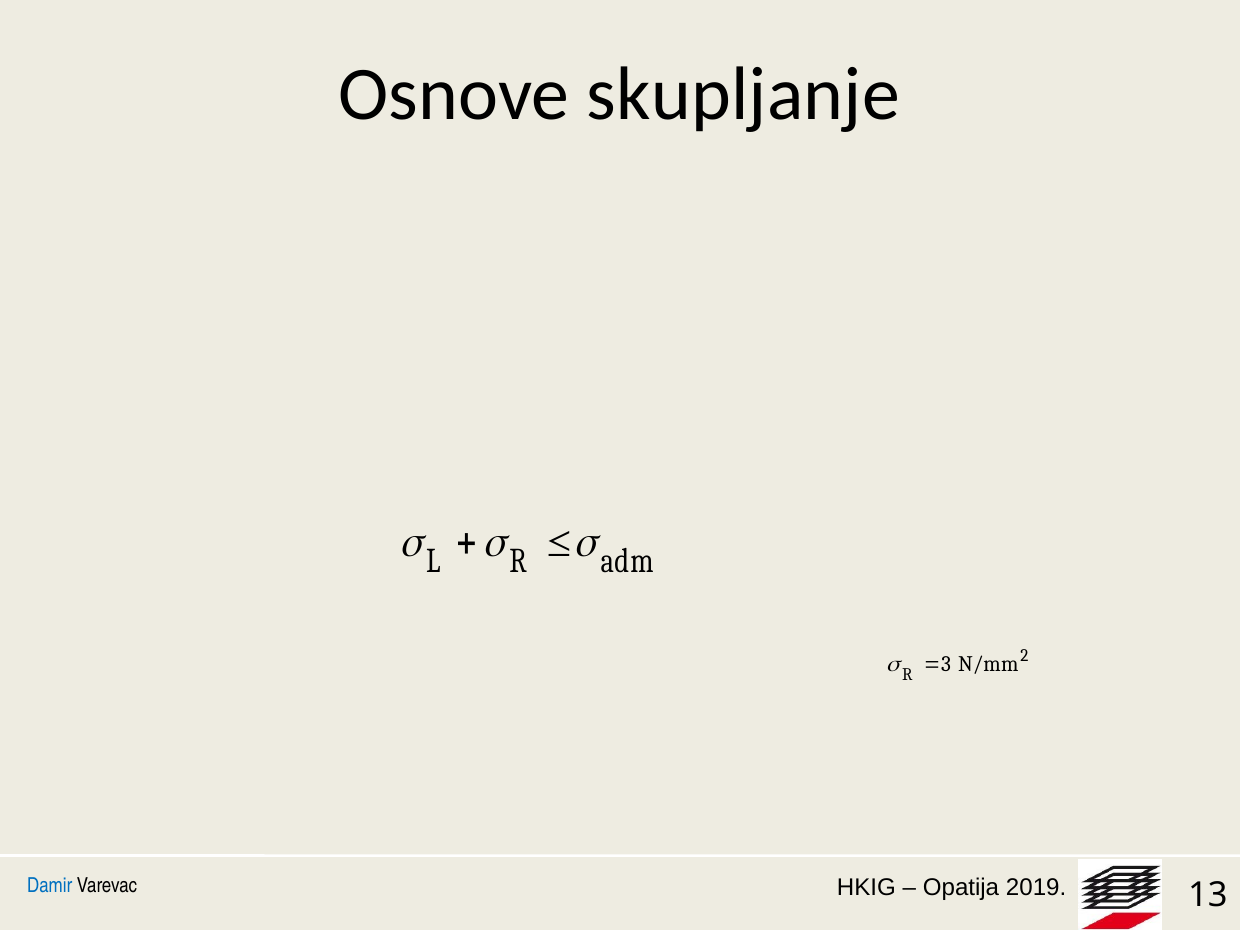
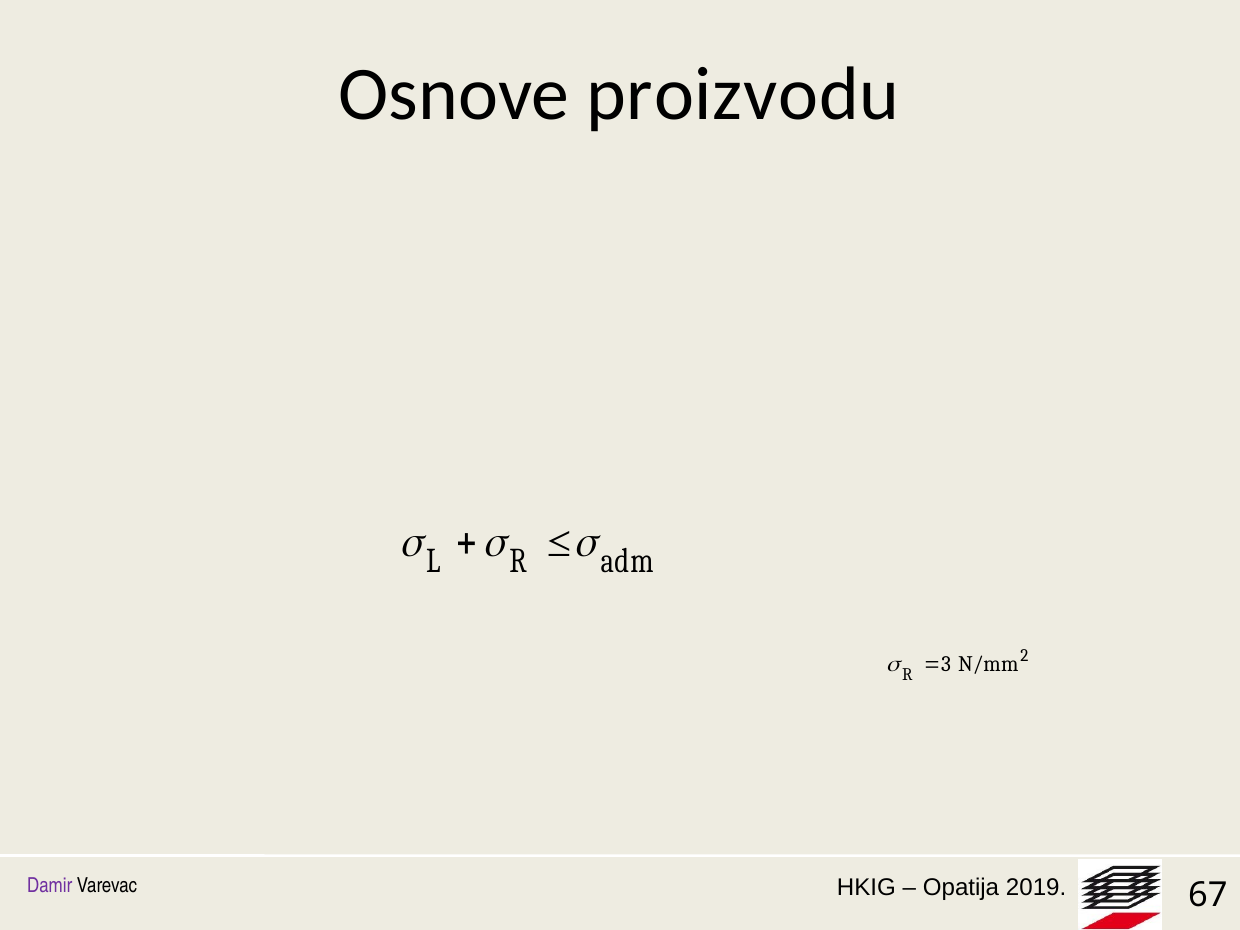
skupljanje: skupljanje -> proizvodu
Damir colour: blue -> purple
13: 13 -> 67
